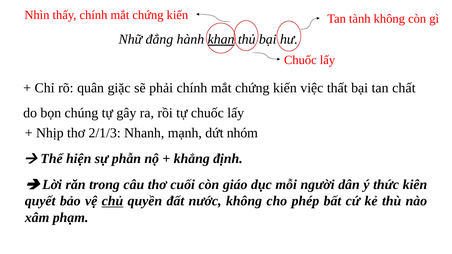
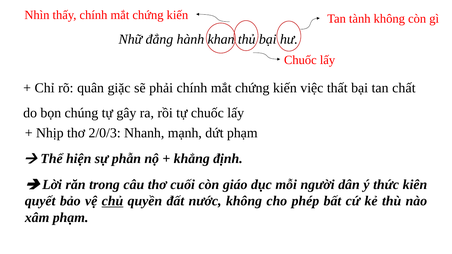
khan underline: present -> none
2/1/3: 2/1/3 -> 2/0/3
dứt nhóm: nhóm -> phạm
